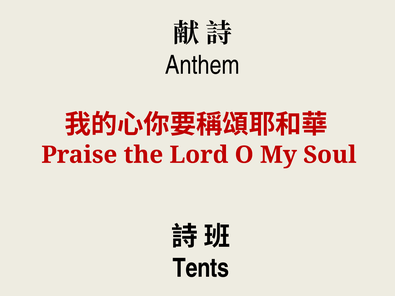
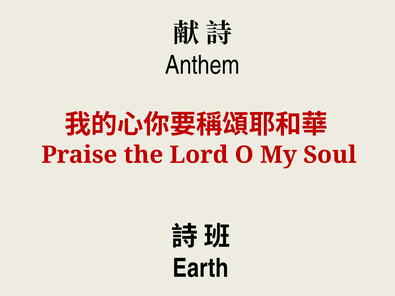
Tents: Tents -> Earth
